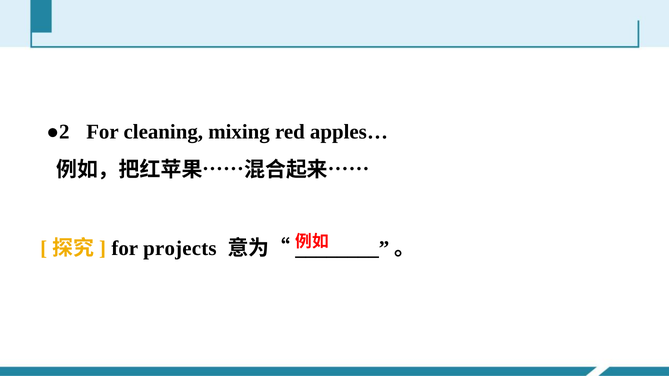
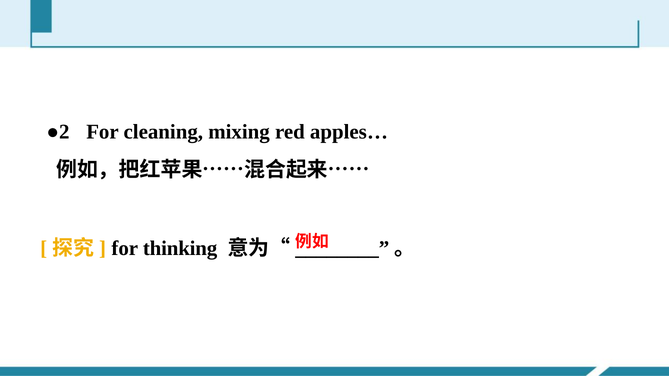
projects: projects -> thinking
